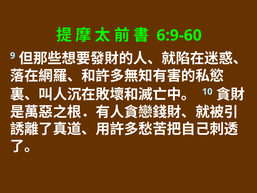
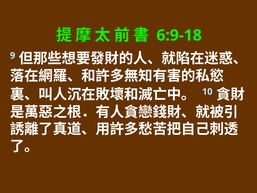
6:9-60: 6:9-60 -> 6:9-18
